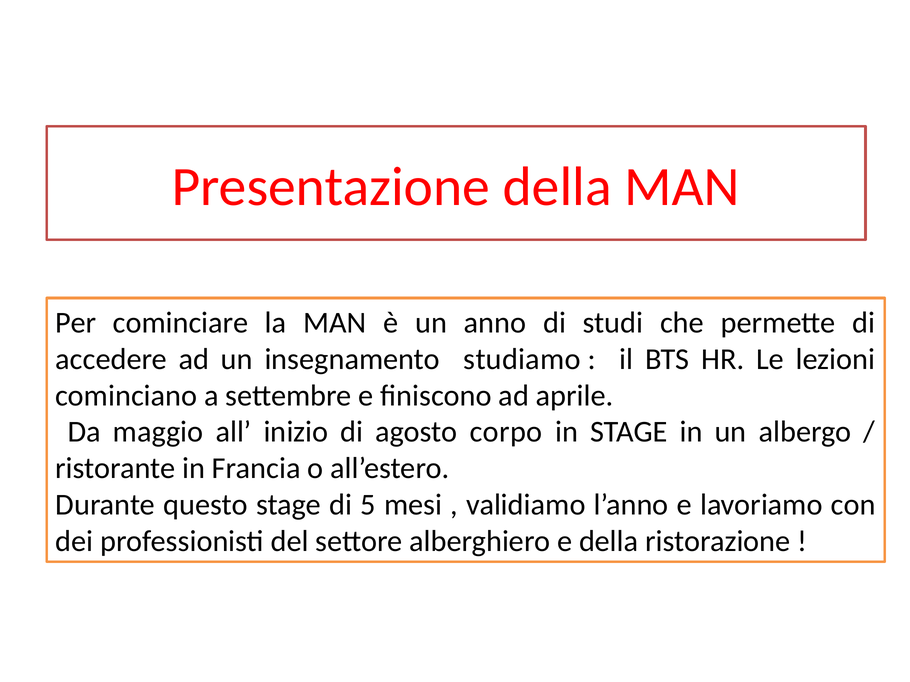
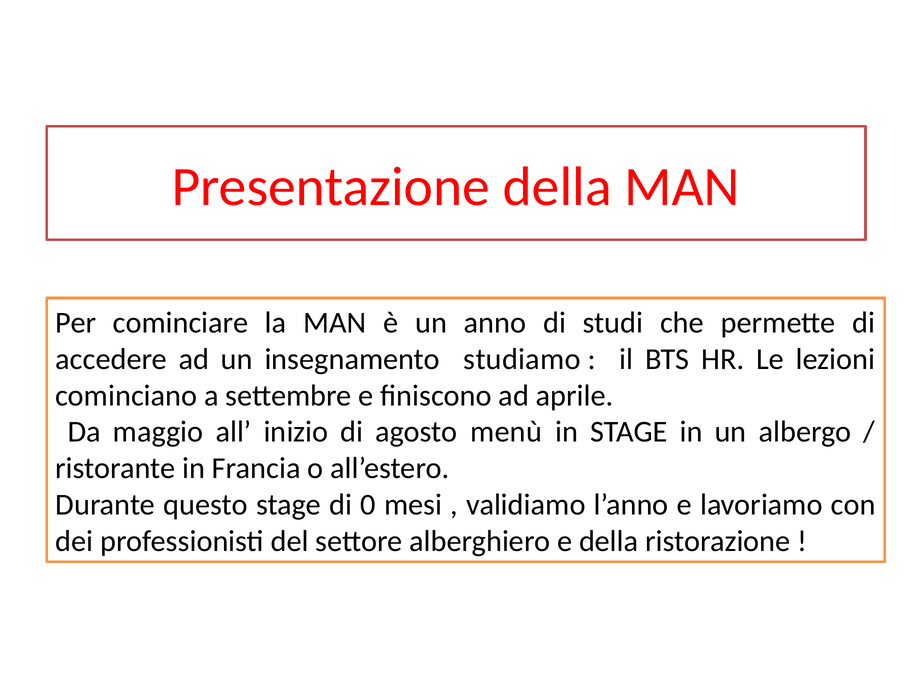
corpo: corpo -> menù
5: 5 -> 0
